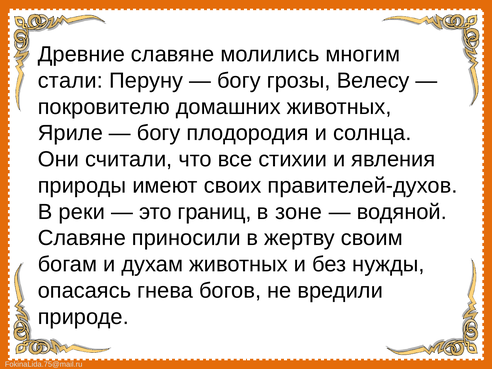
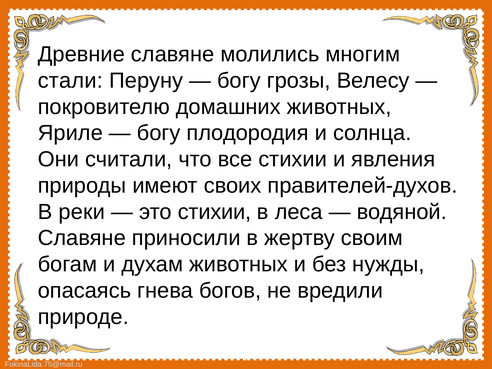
это границ: границ -> стихии
зоне: зоне -> леса
